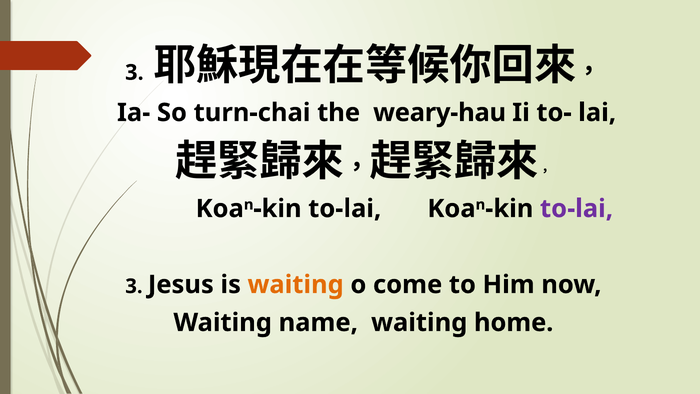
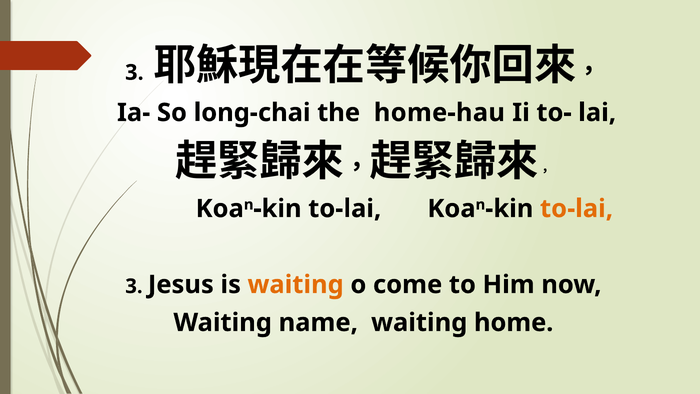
turn-chai: turn-chai -> long-chai
weary-hau: weary-hau -> home-hau
to-lai at (577, 209) colour: purple -> orange
